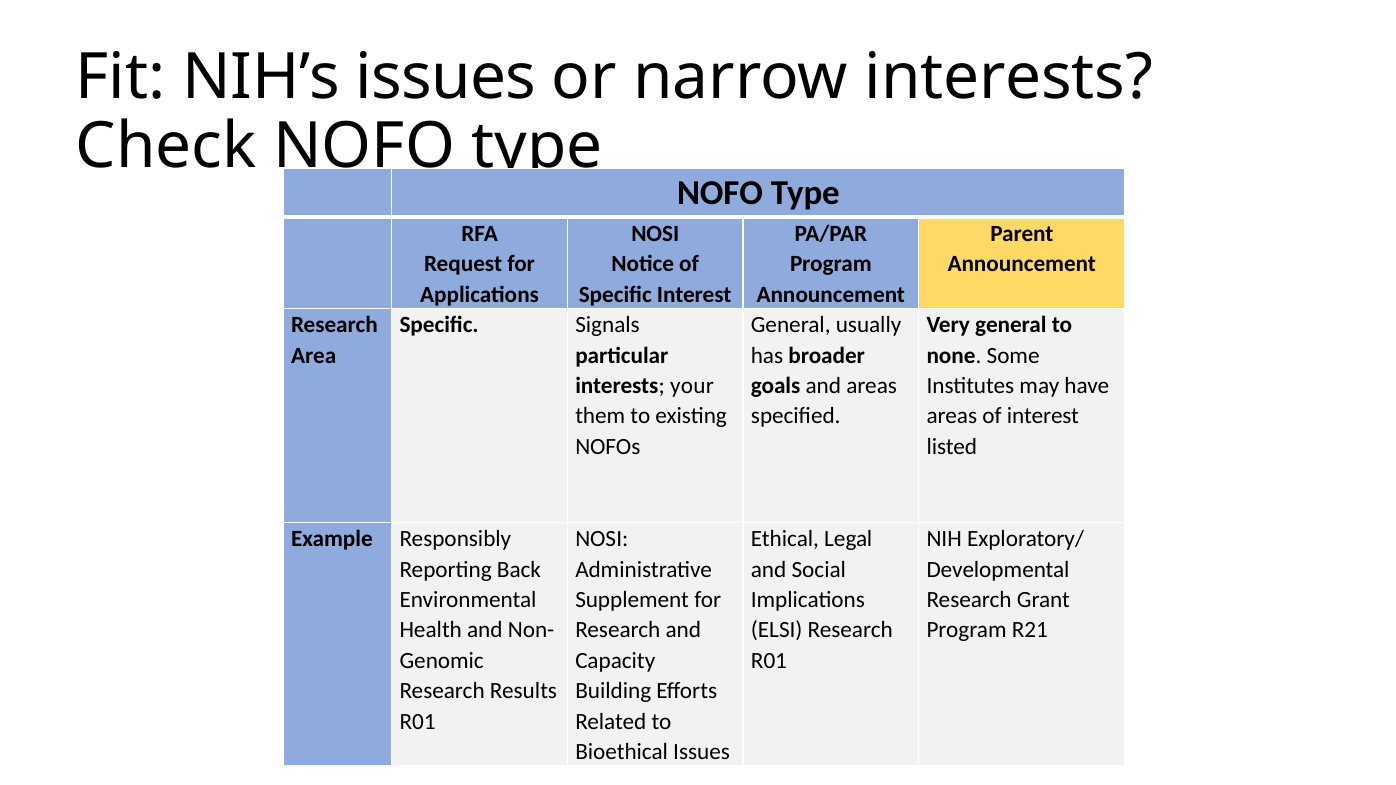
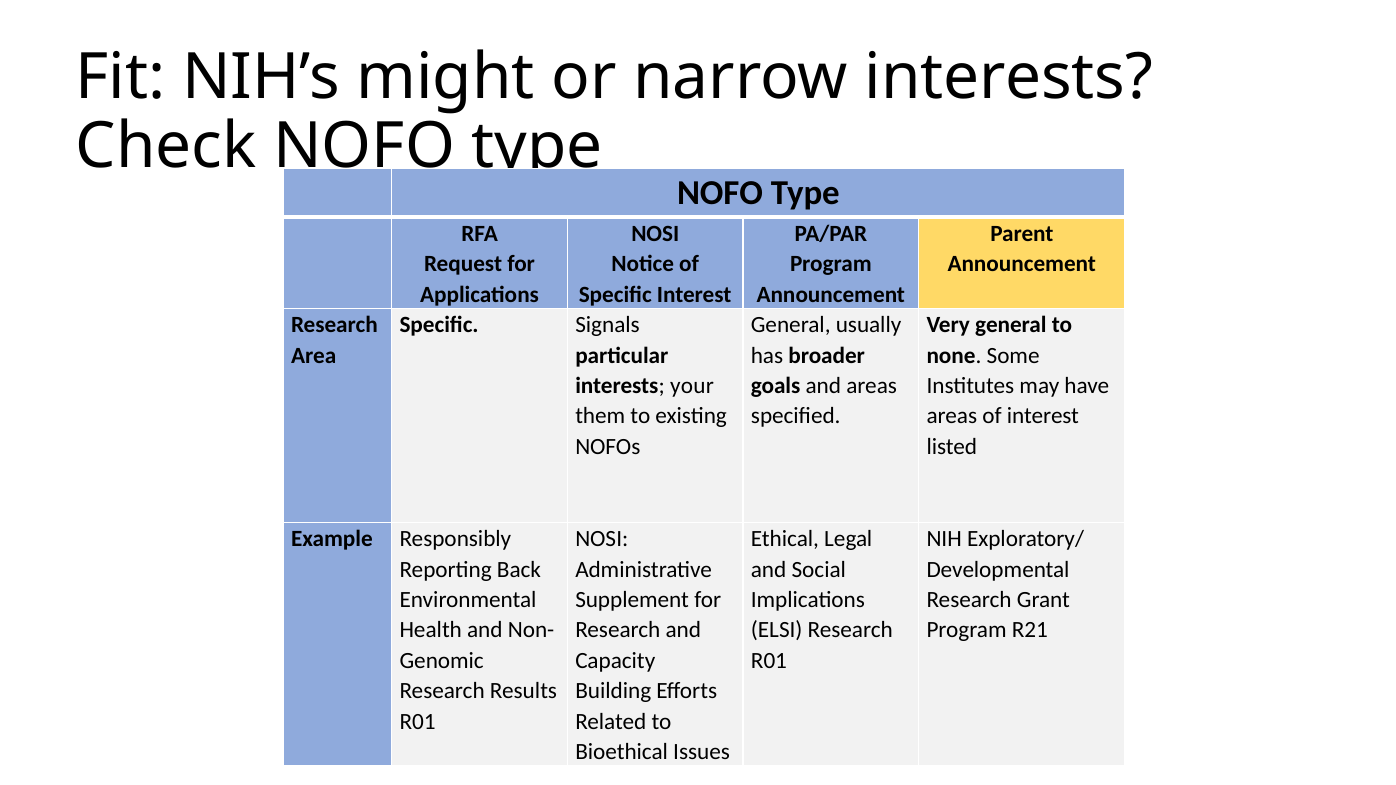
NIH’s issues: issues -> might
